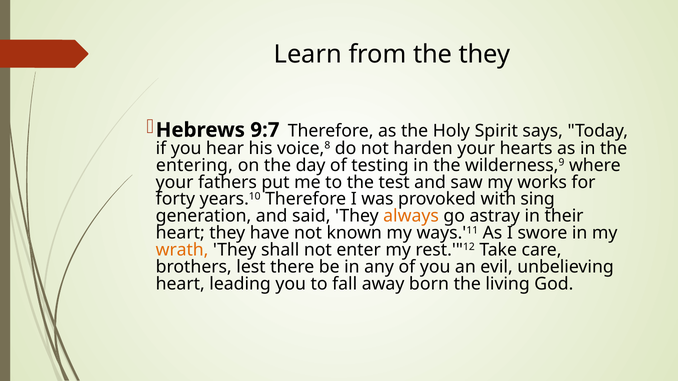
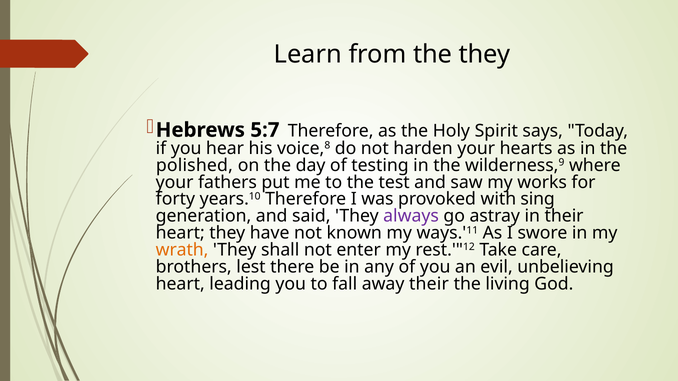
9:7: 9:7 -> 5:7
entering: entering -> polished
always colour: orange -> purple
away born: born -> their
